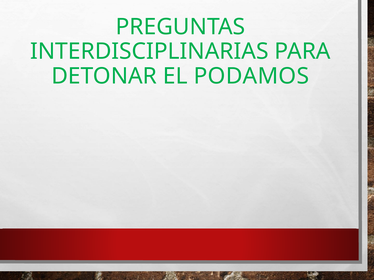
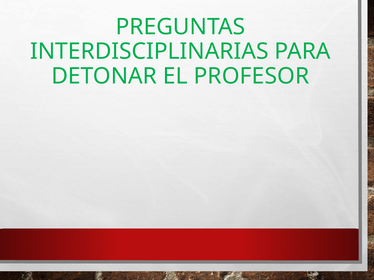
PODAMOS: PODAMOS -> PROFESOR
